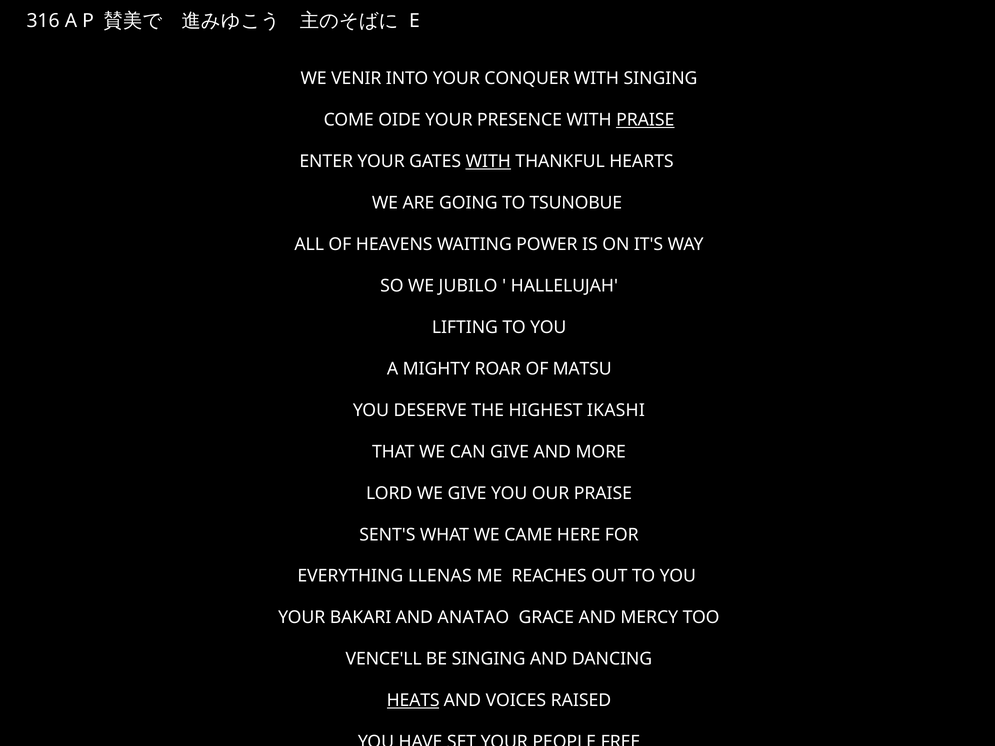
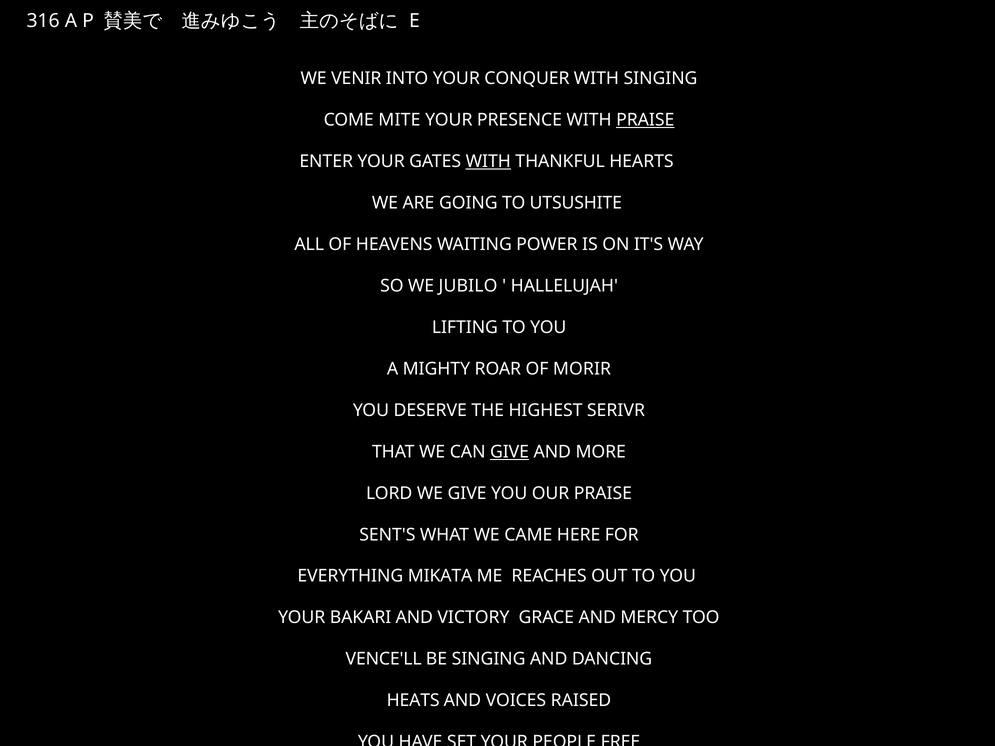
OIDE: OIDE -> MITE
TSUNOBUE: TSUNOBUE -> UTSUSHITE
MATSU: MATSU -> MORIR
IKASHI: IKASHI -> SERIVR
GIVE at (510, 452) underline: none -> present
LLENAS: LLENAS -> MIKATA
ANATAO: ANATAO -> VICTORY
HEATS underline: present -> none
